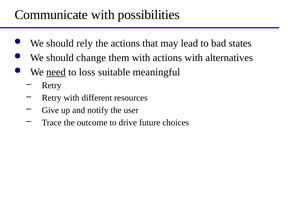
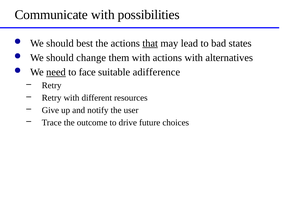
rely: rely -> best
that underline: none -> present
loss: loss -> face
meaningful: meaningful -> adifference
